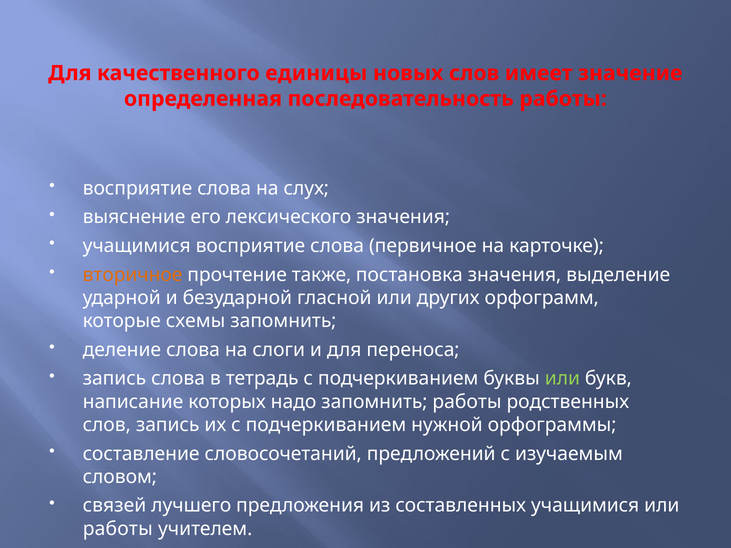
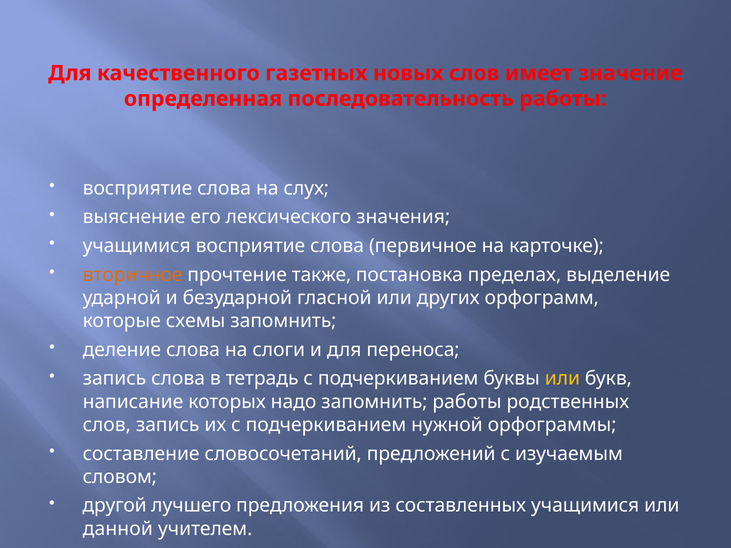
единицы: единицы -> газетных
постановка значения: значения -> пределах
или at (562, 379) colour: light green -> yellow
связей: связей -> другой
работы at (118, 529): работы -> данной
